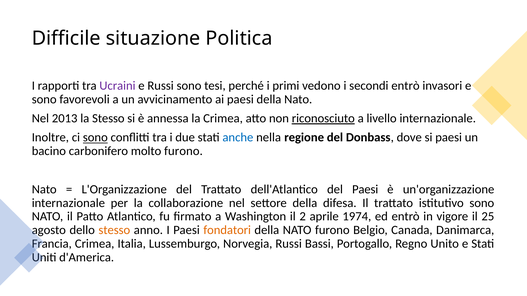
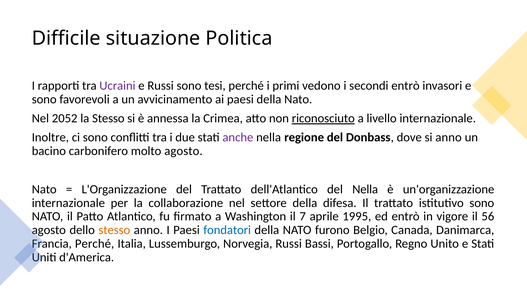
2013: 2013 -> 2052
sono at (95, 138) underline: present -> none
anche colour: blue -> purple
si paesi: paesi -> anno
molto furono: furono -> agosto
del Paesi: Paesi -> Nella
2: 2 -> 7
1974: 1974 -> 1995
25: 25 -> 56
fondatori colour: orange -> blue
Crimea at (95, 244): Crimea -> Perché
